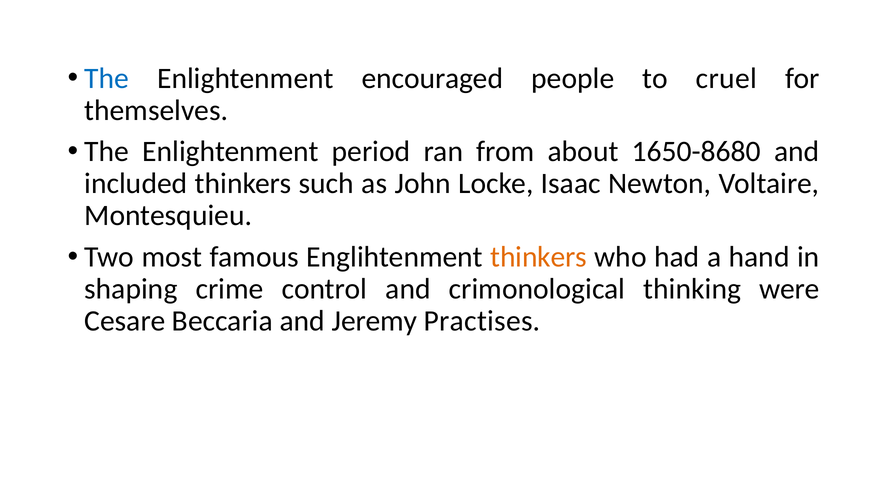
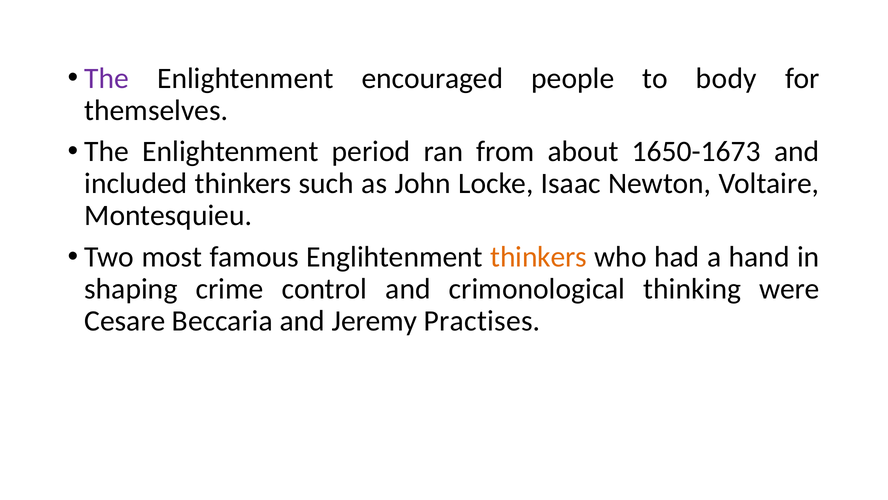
The at (107, 78) colour: blue -> purple
cruel: cruel -> body
1650-8680: 1650-8680 -> 1650-1673
